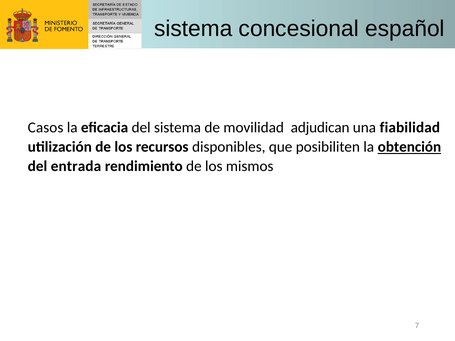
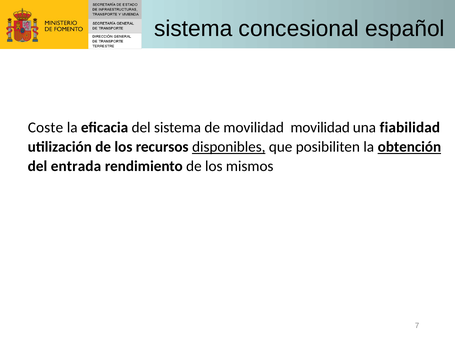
Casos: Casos -> Coste
movilidad adjudican: adjudican -> movilidad
disponibles underline: none -> present
